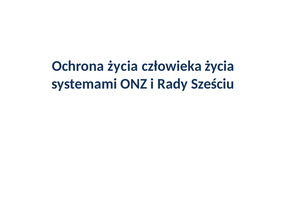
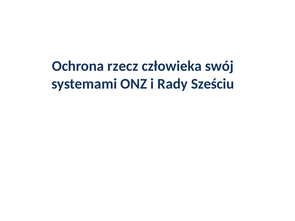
Ochrona życia: życia -> rzecz
człowieka życia: życia -> swój
